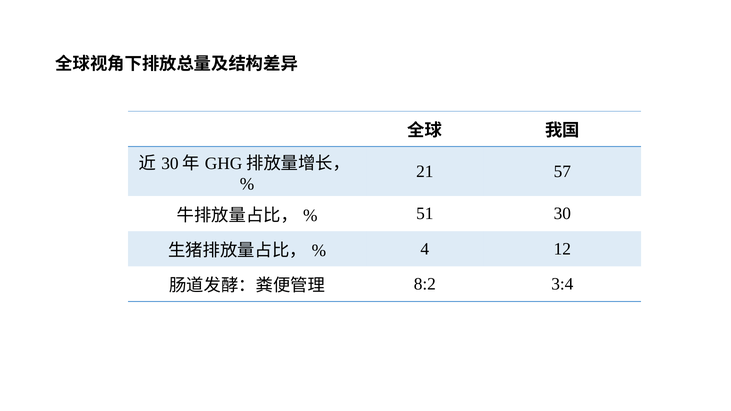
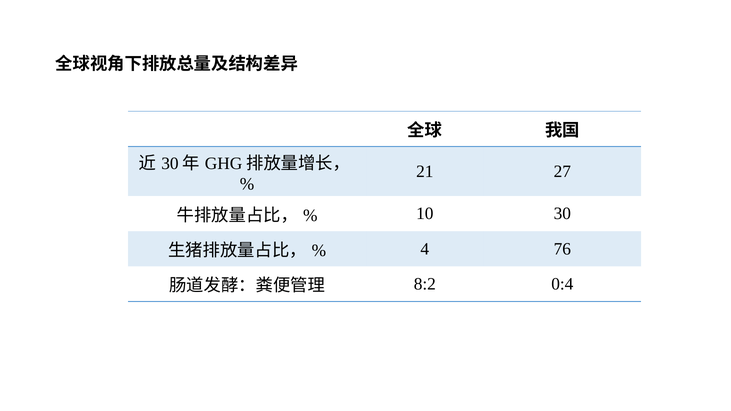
57: 57 -> 27
51: 51 -> 10
12: 12 -> 76
3:4: 3:4 -> 0:4
